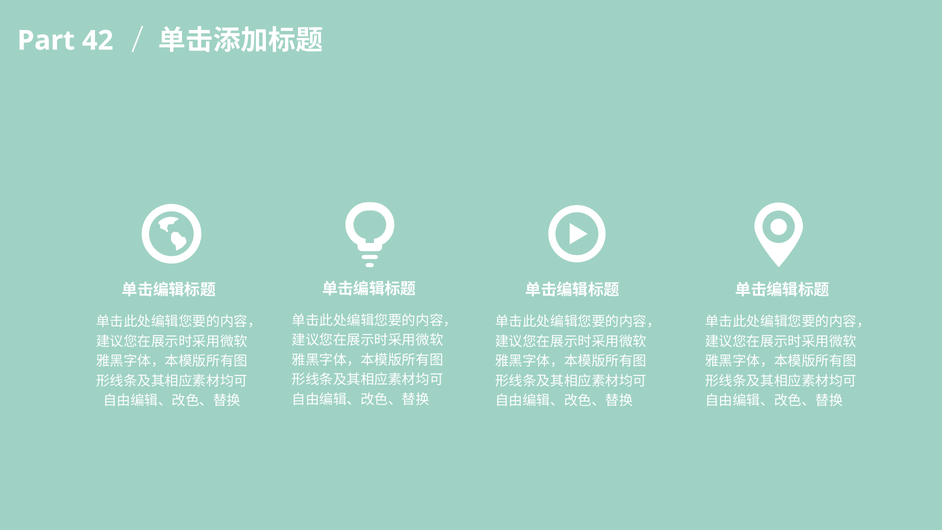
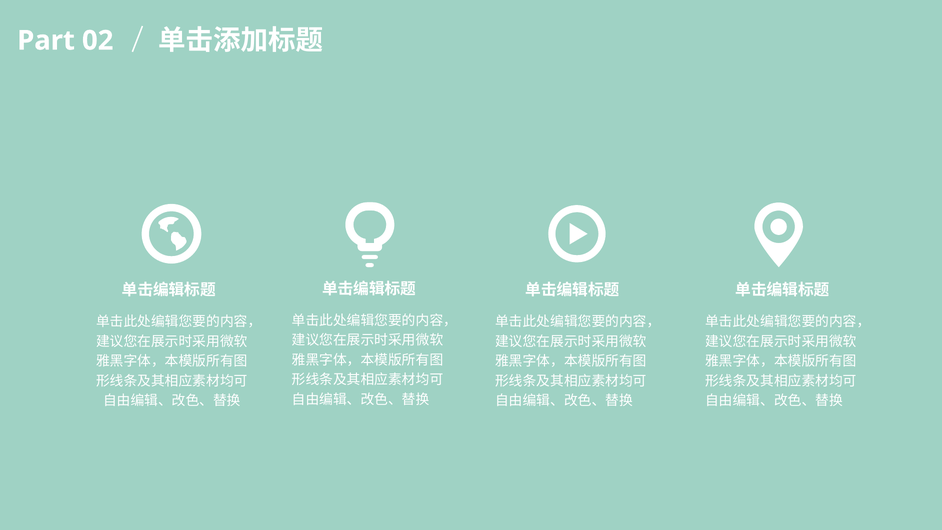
42: 42 -> 02
